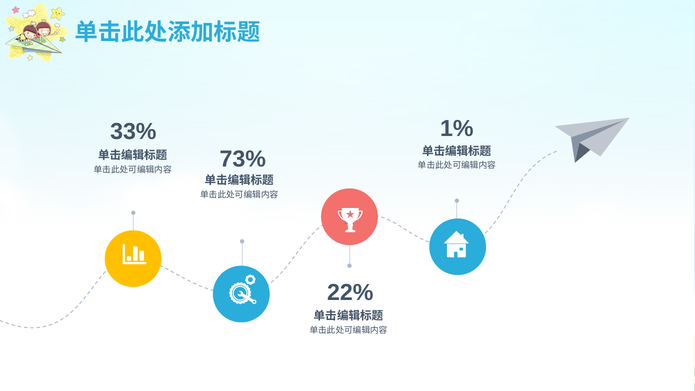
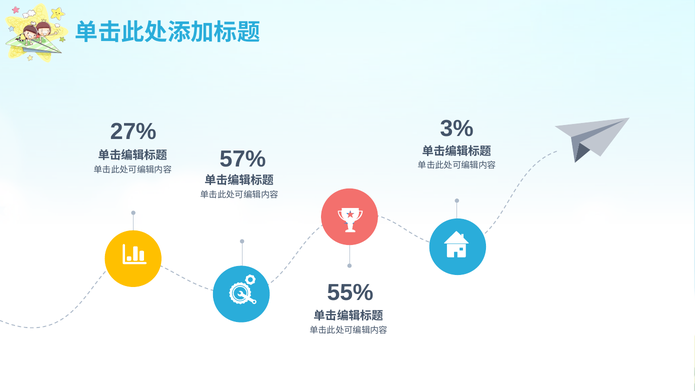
1%: 1% -> 3%
33%: 33% -> 27%
73%: 73% -> 57%
22%: 22% -> 55%
